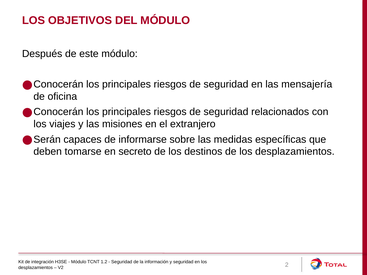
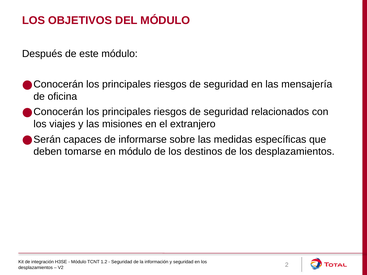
en secreto: secreto -> módulo
